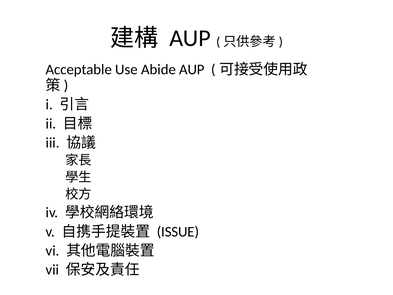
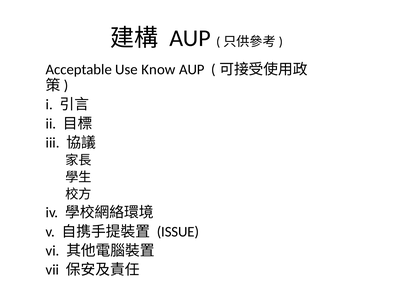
Abide: Abide -> Know
